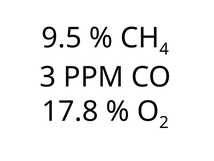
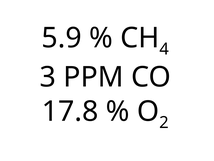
9.5: 9.5 -> 5.9
